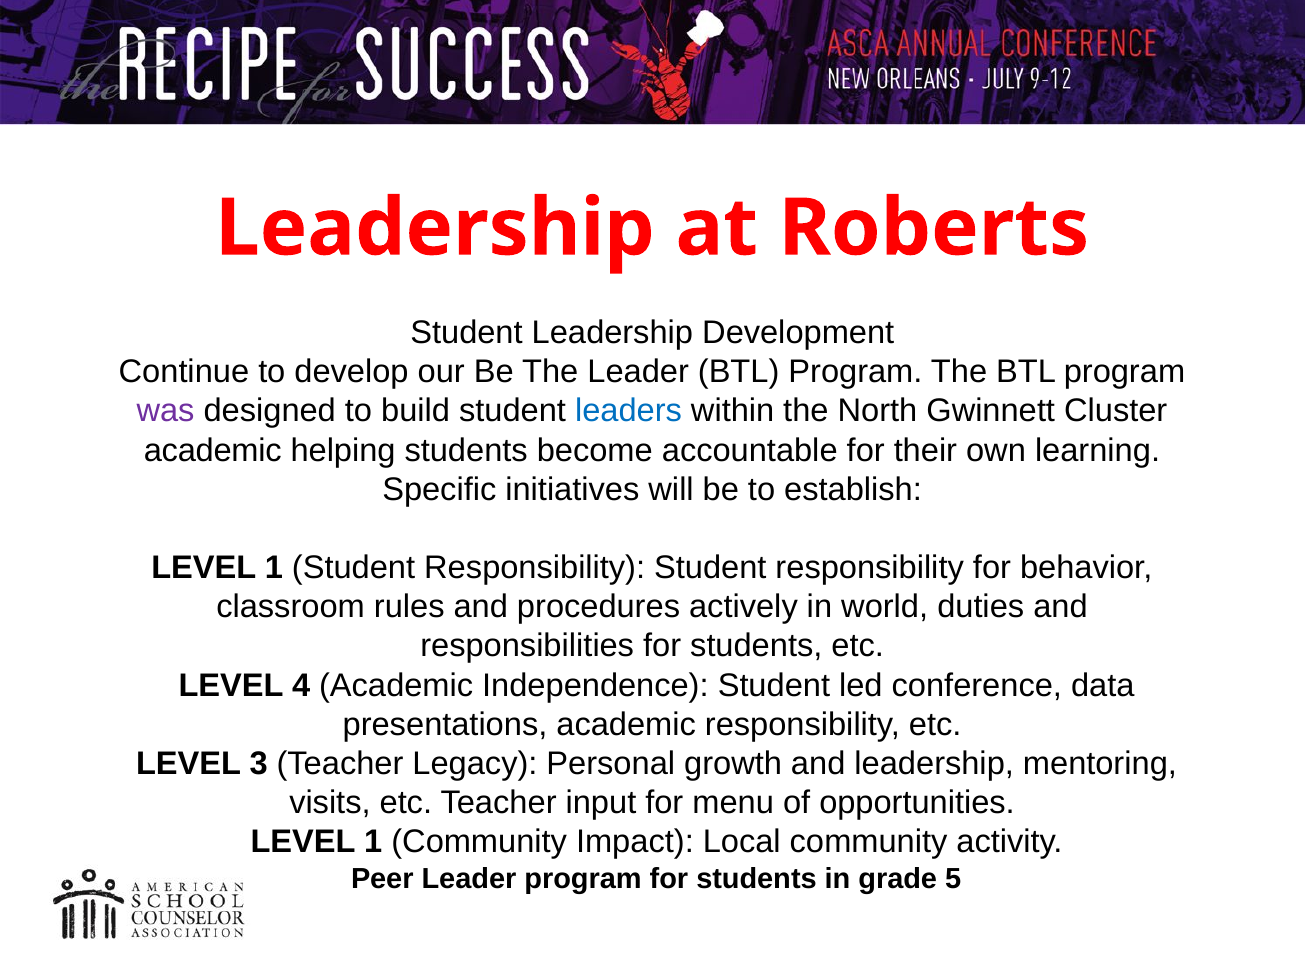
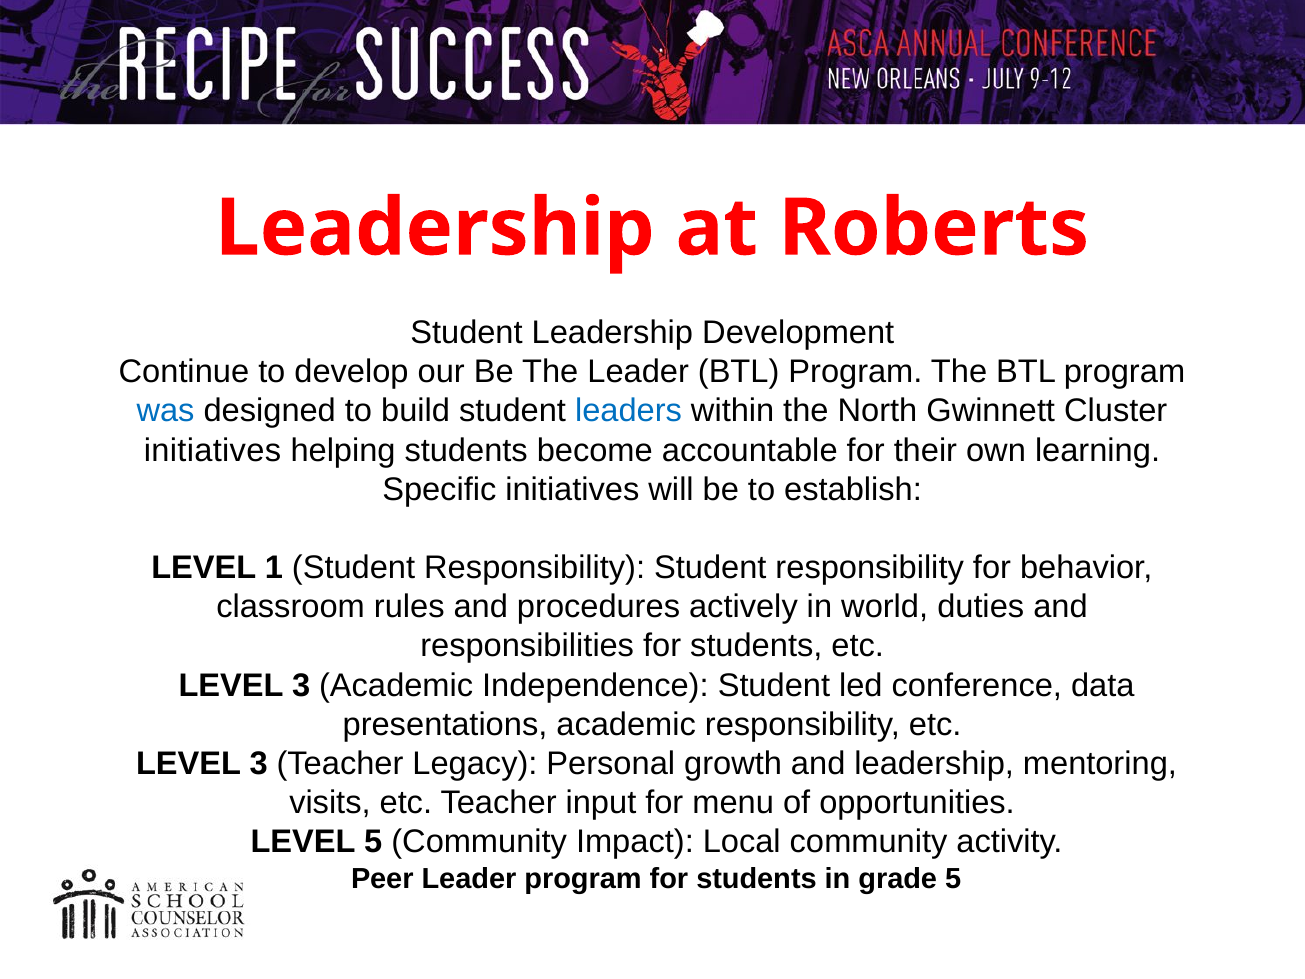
was colour: purple -> blue
academic at (213, 450): academic -> initiatives
4 at (301, 685): 4 -> 3
1 at (373, 842): 1 -> 5
